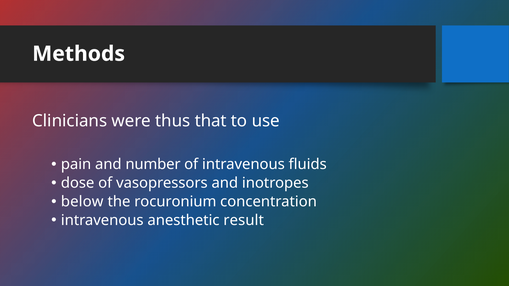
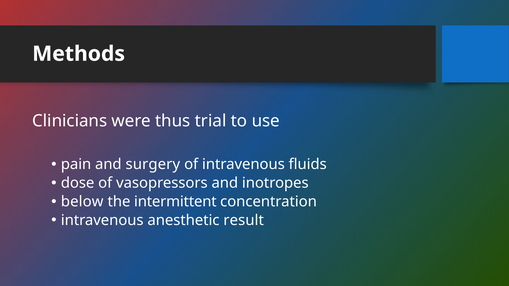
that: that -> trial
number: number -> surgery
rocuronium: rocuronium -> intermittent
